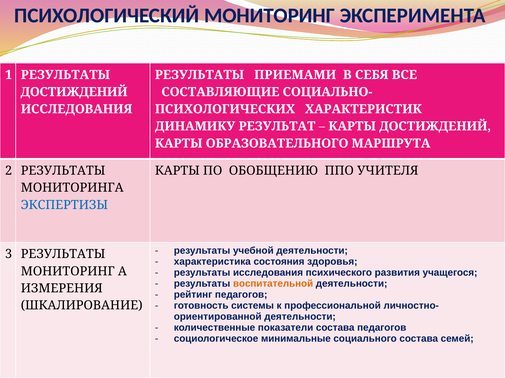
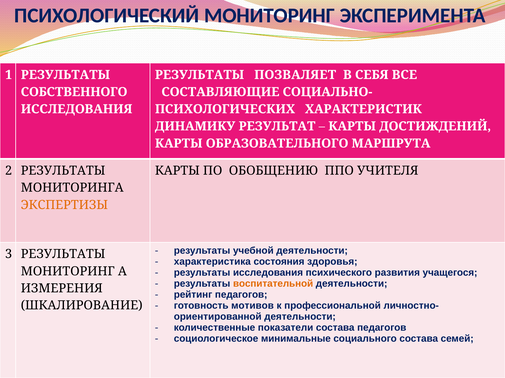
ПРИЕМАМИ: ПРИЕМАМИ -> ПОЗВАЛЯЕТ
ДОСТИЖДЕНИЙ at (74, 92): ДОСТИЖДЕНИЙ -> СОБСТВЕННОГО
ЭКСПЕРТИЗЫ colour: blue -> orange
системы: системы -> мотивов
